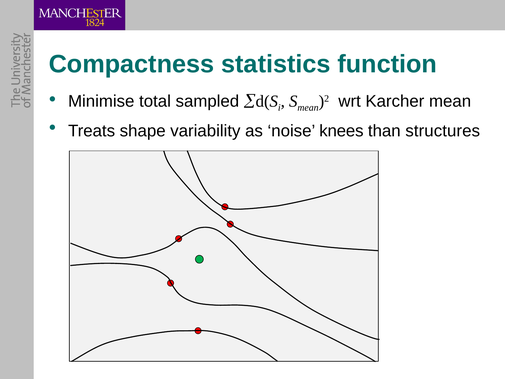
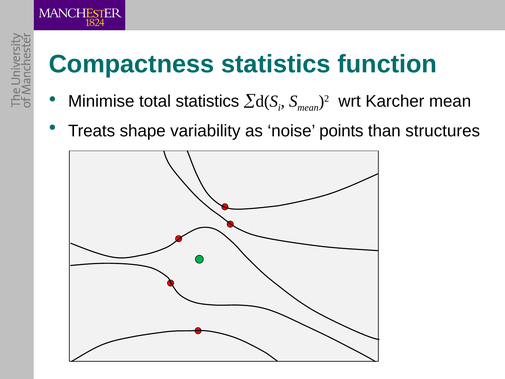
total sampled: sampled -> statistics
knees: knees -> points
